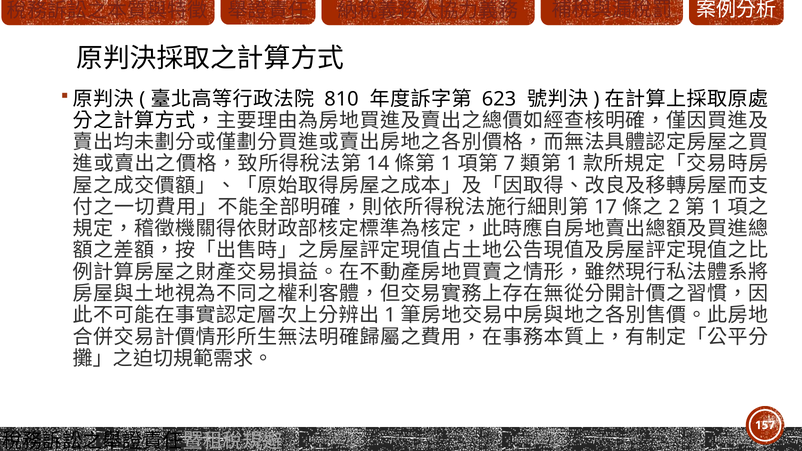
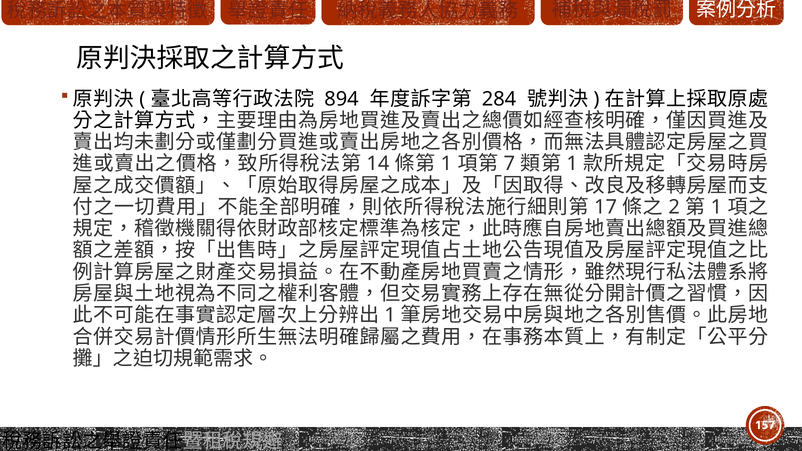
810: 810 -> 894
623: 623 -> 284
